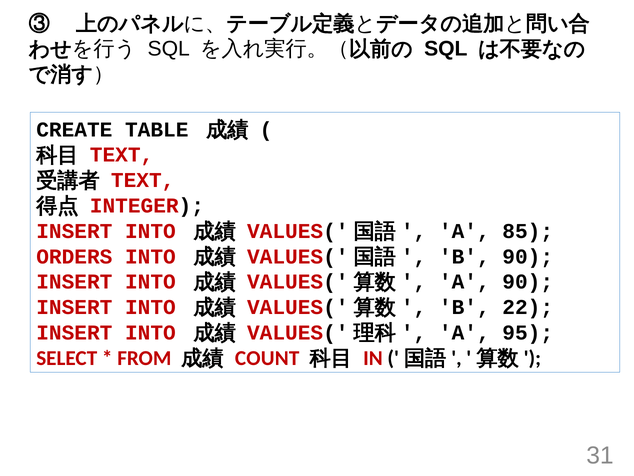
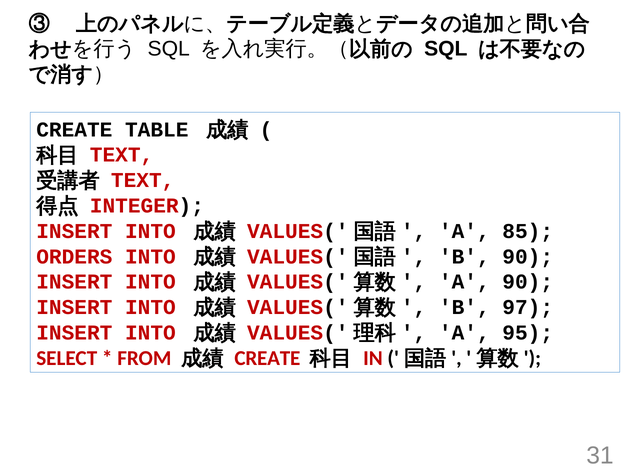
22: 22 -> 97
COUNT at (267, 358): COUNT -> CREATE
